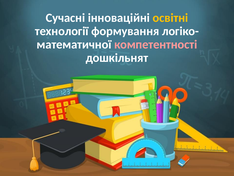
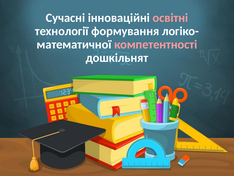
освітні colour: yellow -> pink
